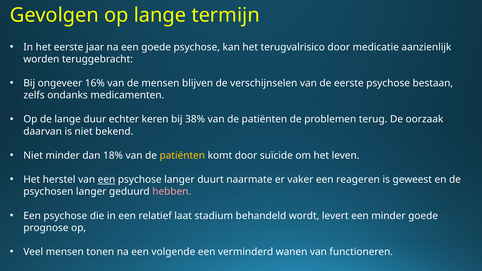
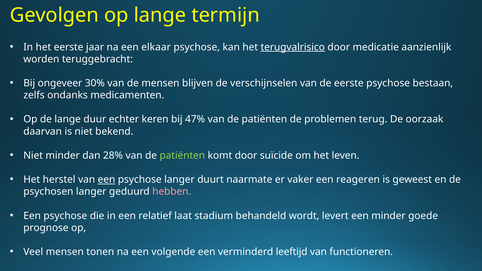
een goede: goede -> elkaar
terugvalrisico underline: none -> present
16%: 16% -> 30%
38%: 38% -> 47%
18%: 18% -> 28%
patiënten at (182, 156) colour: yellow -> light green
wanen: wanen -> leeftijd
